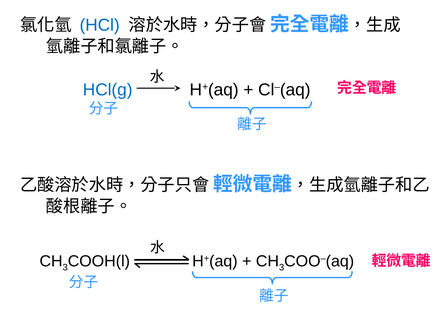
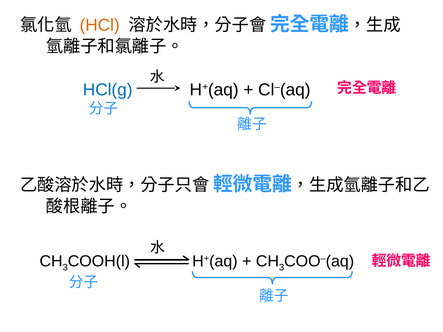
HCl colour: blue -> orange
